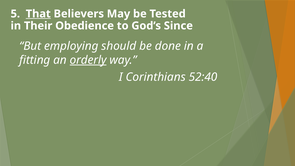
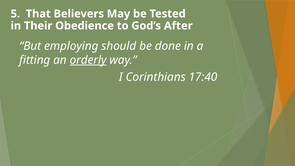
That underline: present -> none
Since: Since -> After
52:40: 52:40 -> 17:40
